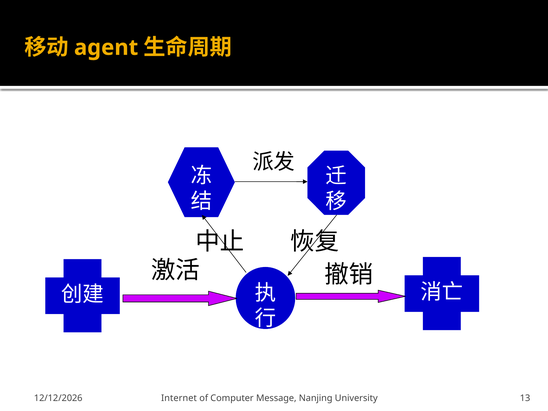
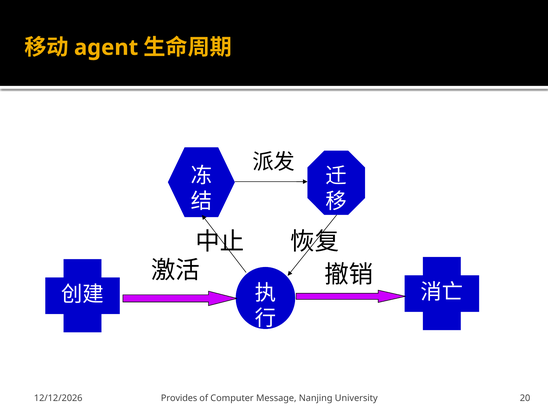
Internet: Internet -> Provides
13: 13 -> 20
